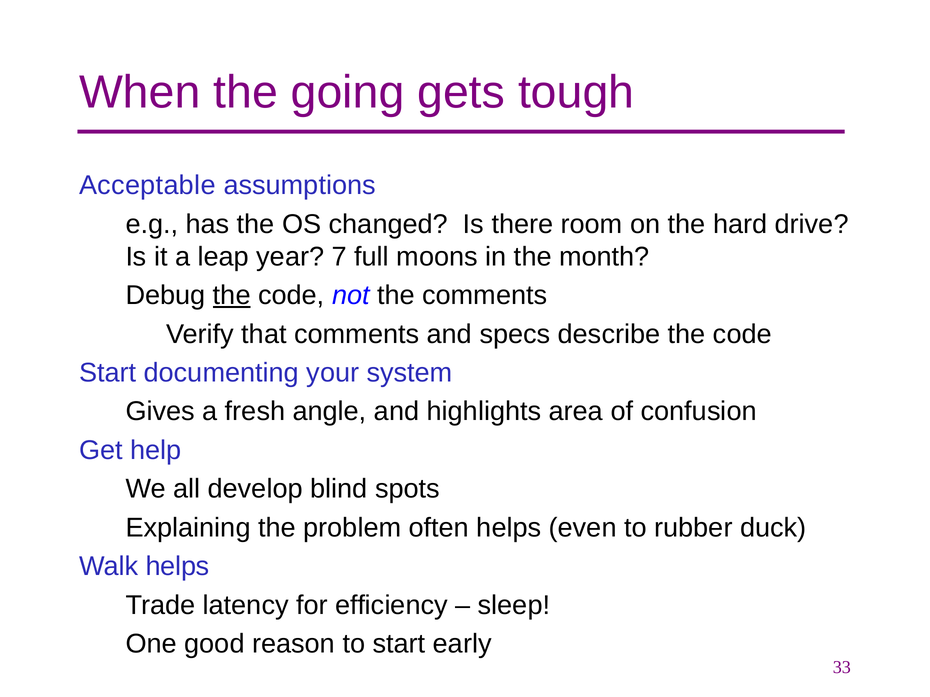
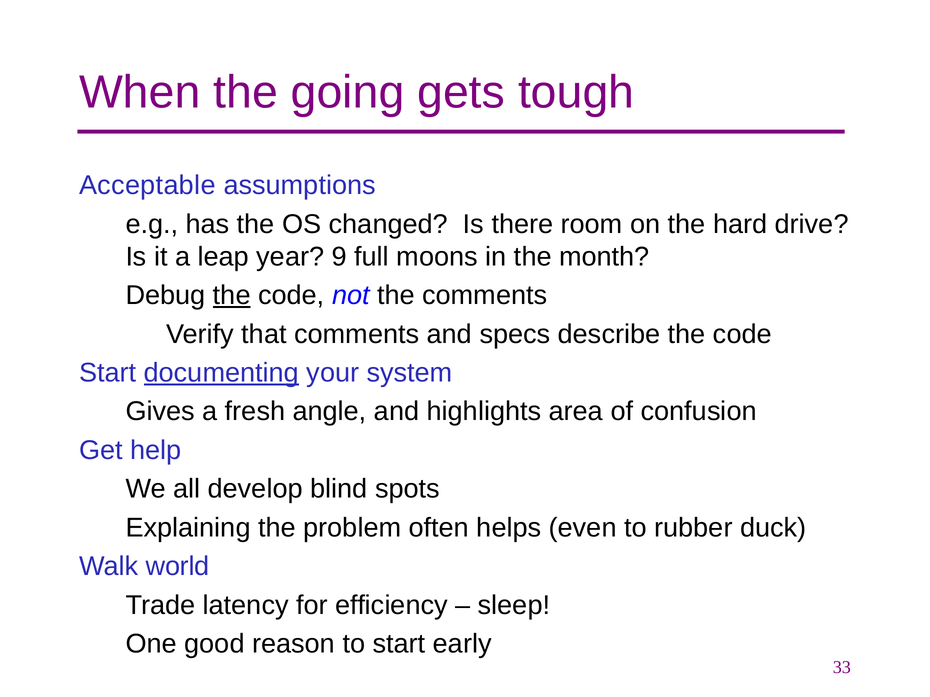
7: 7 -> 9
documenting underline: none -> present
Walk helps: helps -> world
